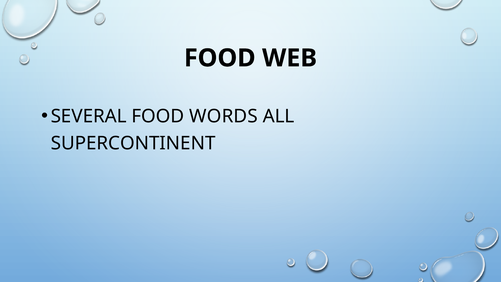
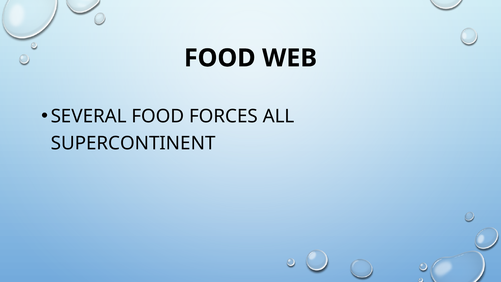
WORDS: WORDS -> FORCES
